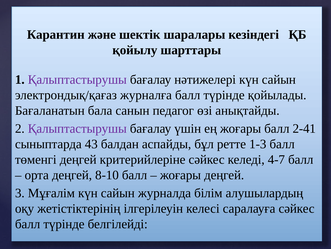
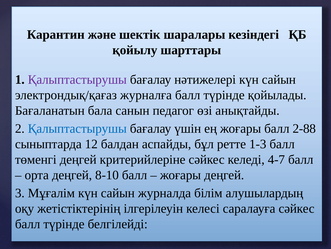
Қалыптастырушы at (77, 128) colour: purple -> blue
2-41: 2-41 -> 2-88
43: 43 -> 12
